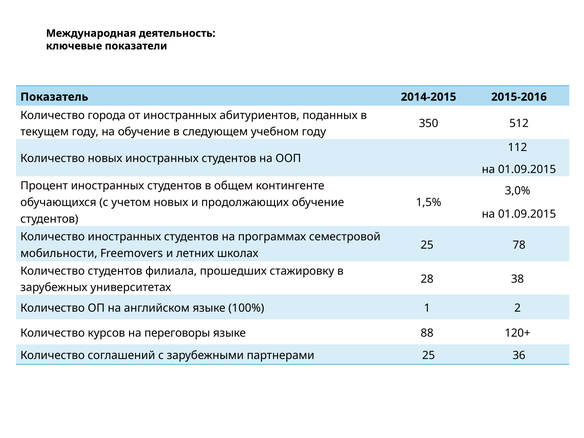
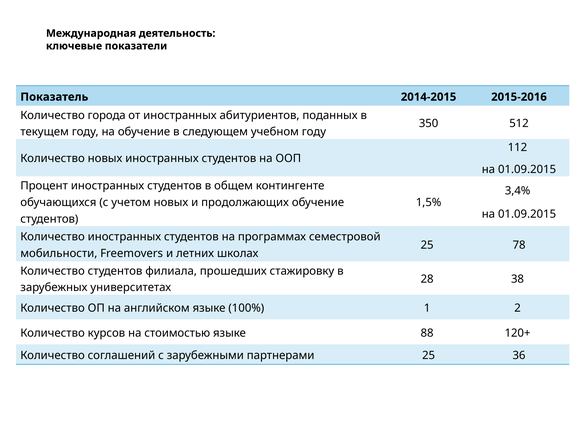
3,0%: 3,0% -> 3,4%
переговоры: переговоры -> стоимостью
